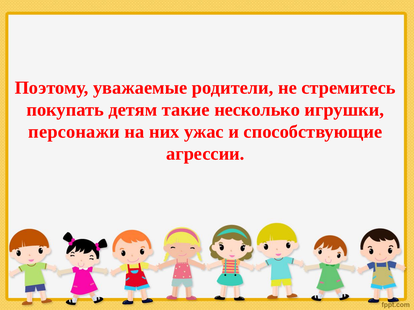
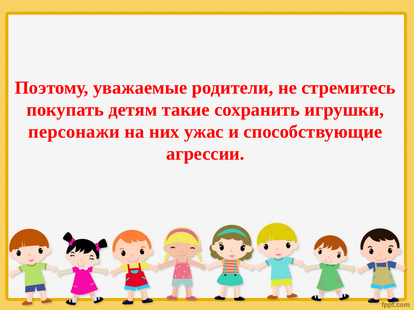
несколько: несколько -> сохранить
